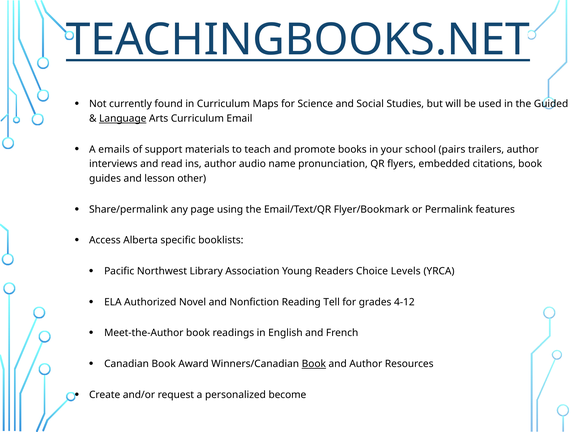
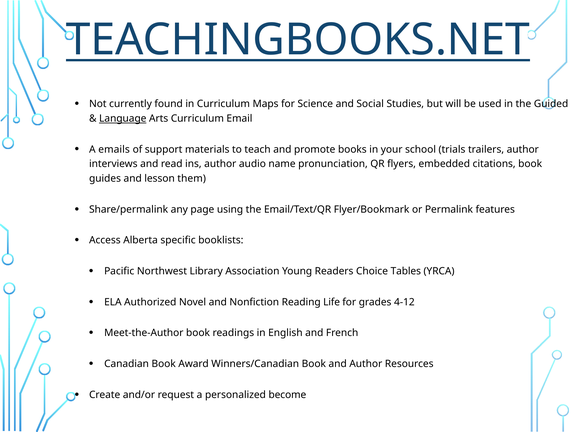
pairs: pairs -> trials
other: other -> them
Levels: Levels -> Tables
Tell: Tell -> Life
Book at (314, 364) underline: present -> none
